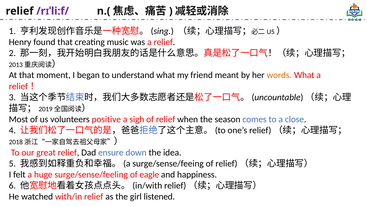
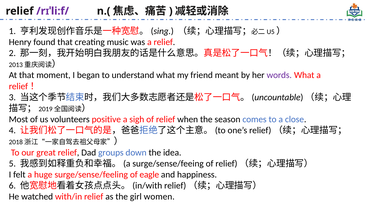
words colour: orange -> purple
ensure: ensure -> groups
listened: listened -> women
